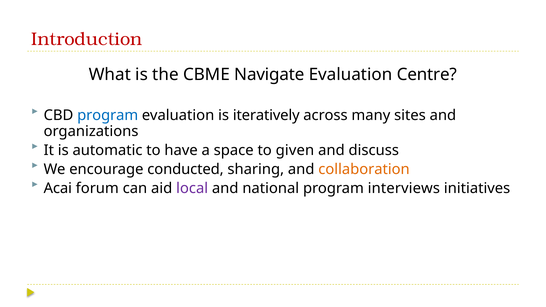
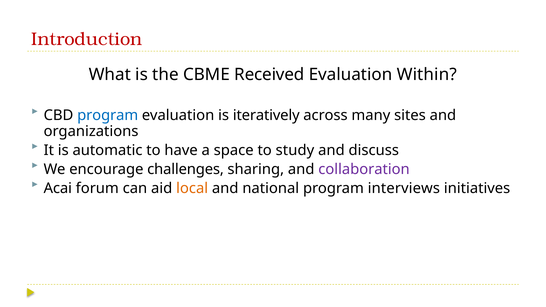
Navigate: Navigate -> Received
Centre: Centre -> Within
given: given -> study
conducted: conducted -> challenges
collaboration colour: orange -> purple
local colour: purple -> orange
